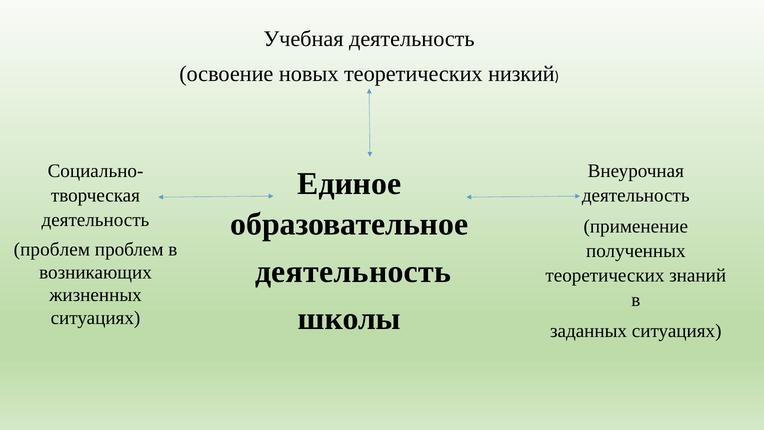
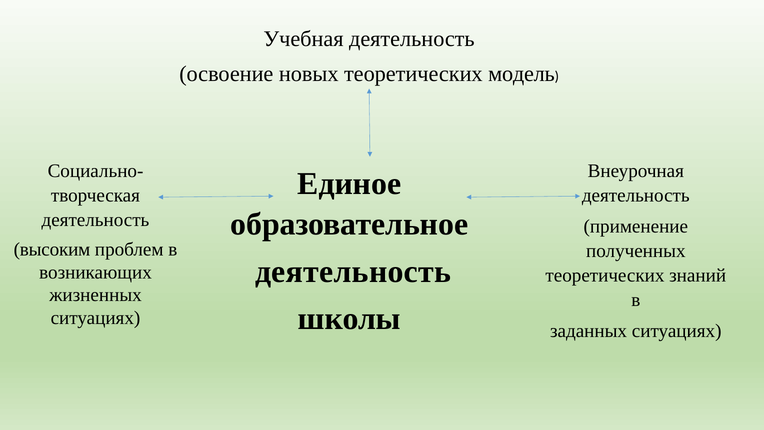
низкий: низкий -> модель
проблем at (52, 249): проблем -> высоким
